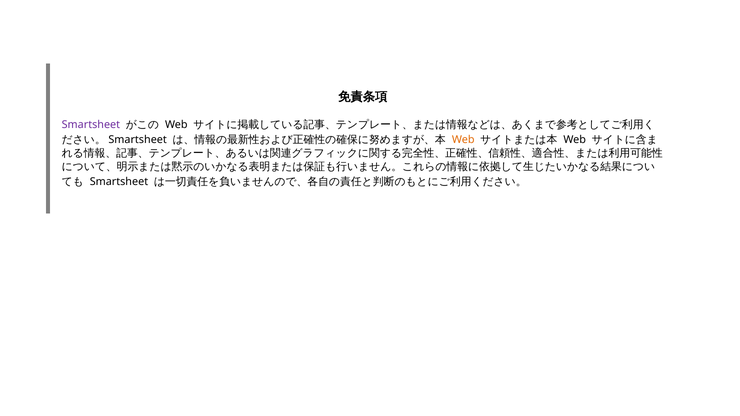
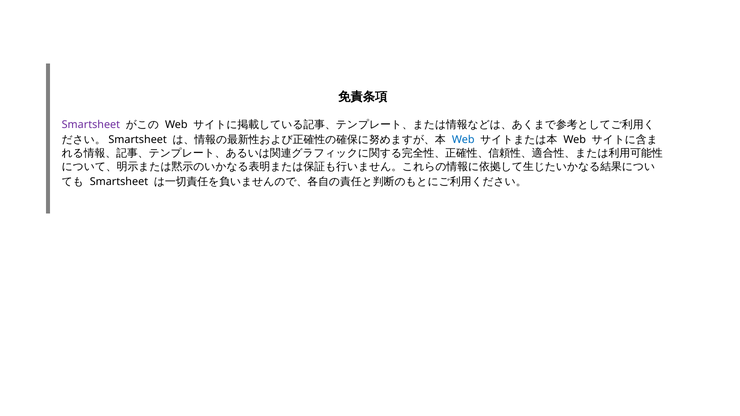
Web at (463, 140) colour: orange -> blue
